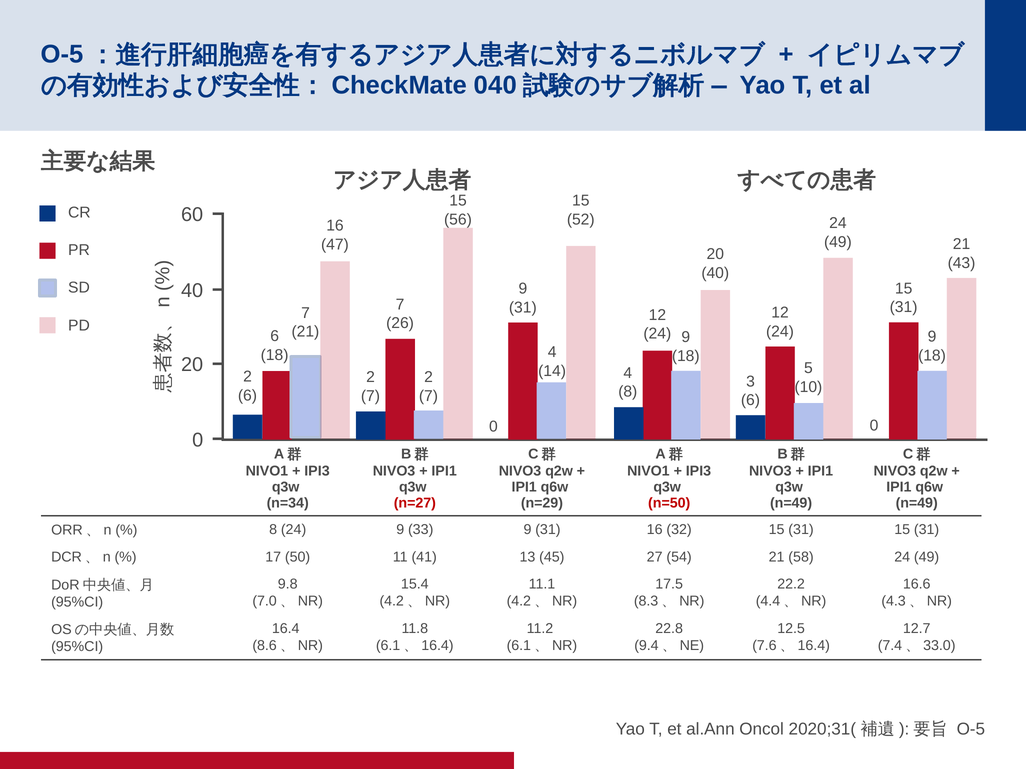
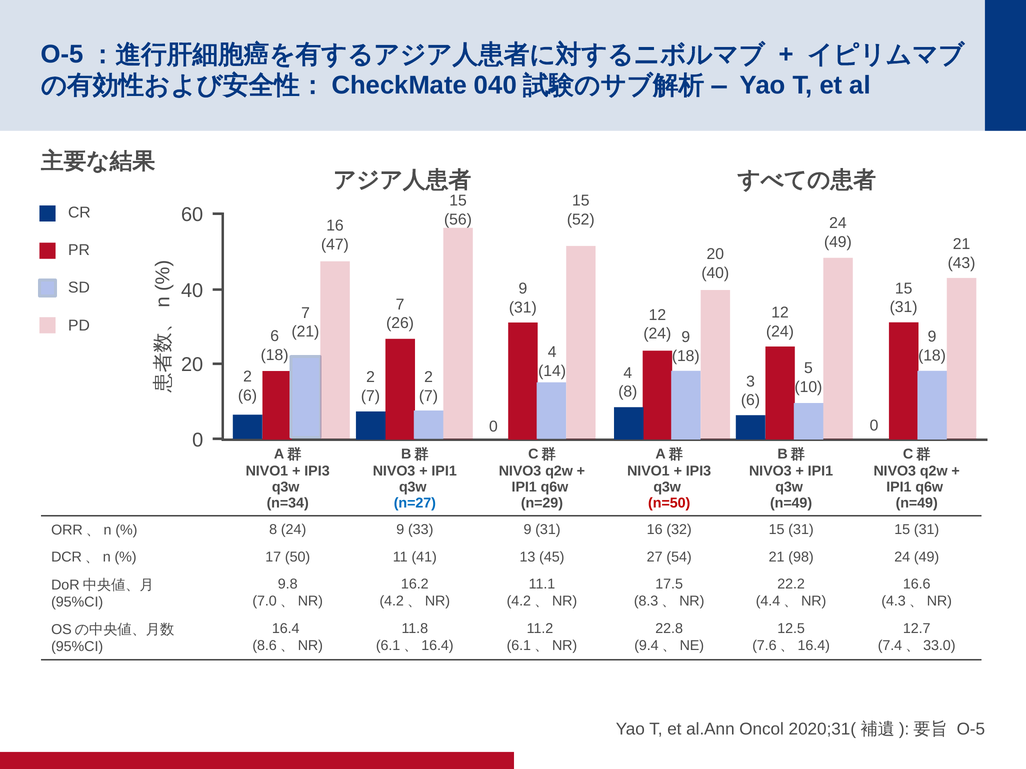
n=27 colour: red -> blue
58: 58 -> 98
15.4: 15.4 -> 16.2
